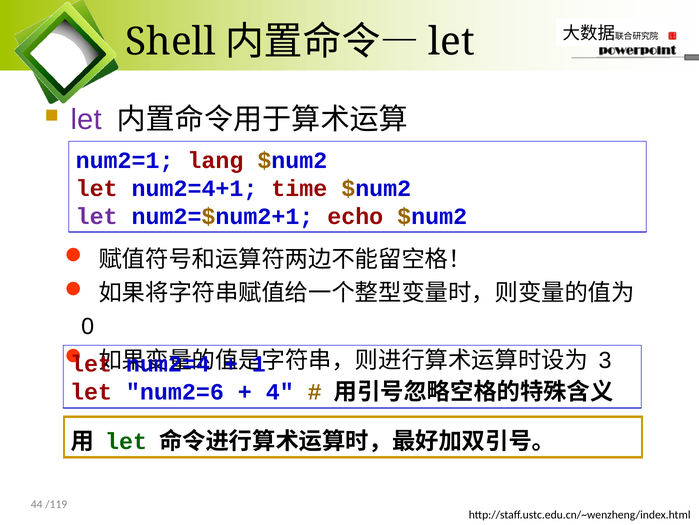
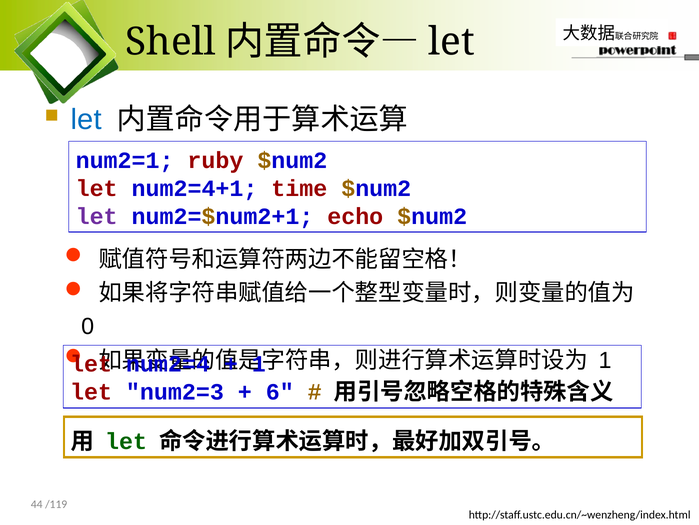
let at (86, 120) colour: purple -> blue
lang: lang -> ruby
3 at (605, 360): 3 -> 1
num2=6: num2=6 -> num2=3
4: 4 -> 6
